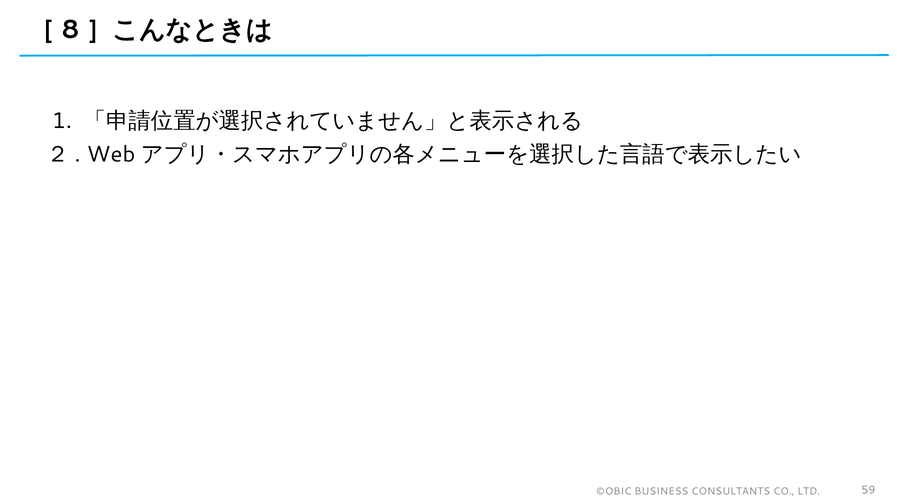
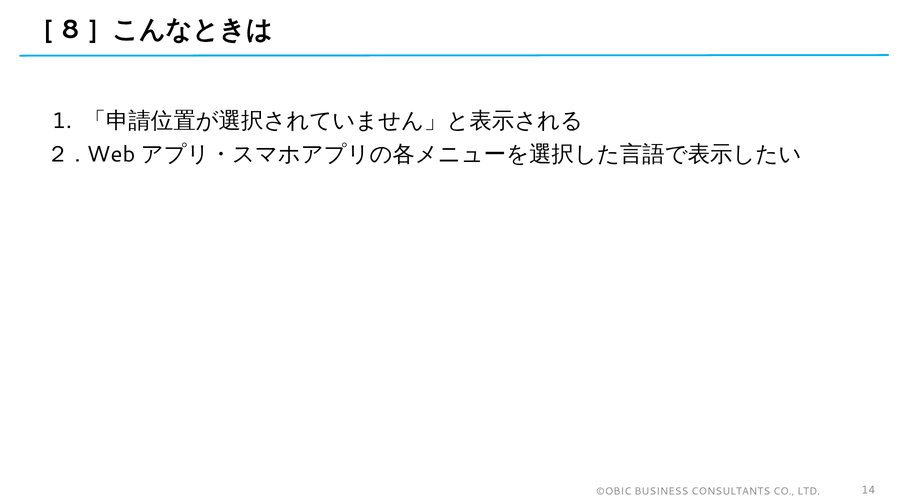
59: 59 -> 14
